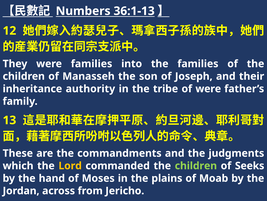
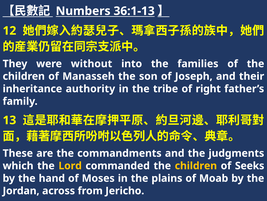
were families: families -> without
of were: were -> right
children at (196, 165) colour: light green -> yellow
